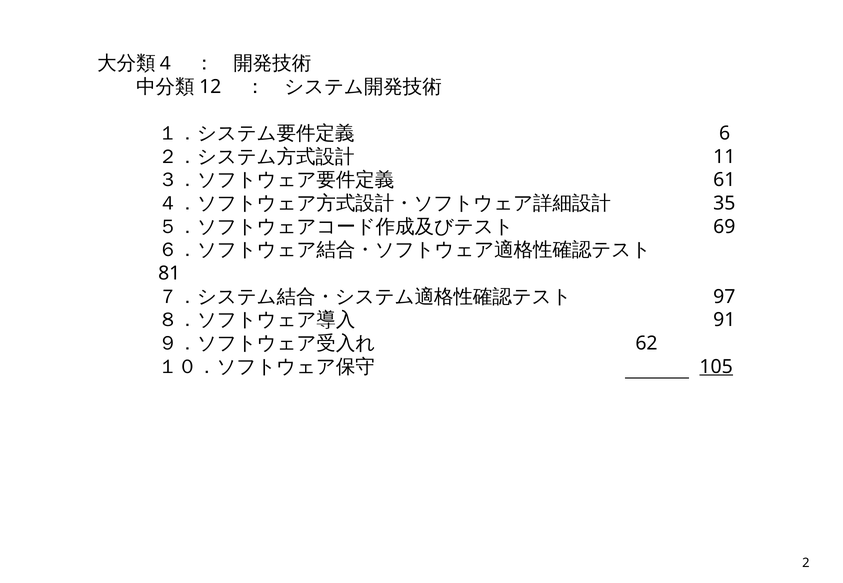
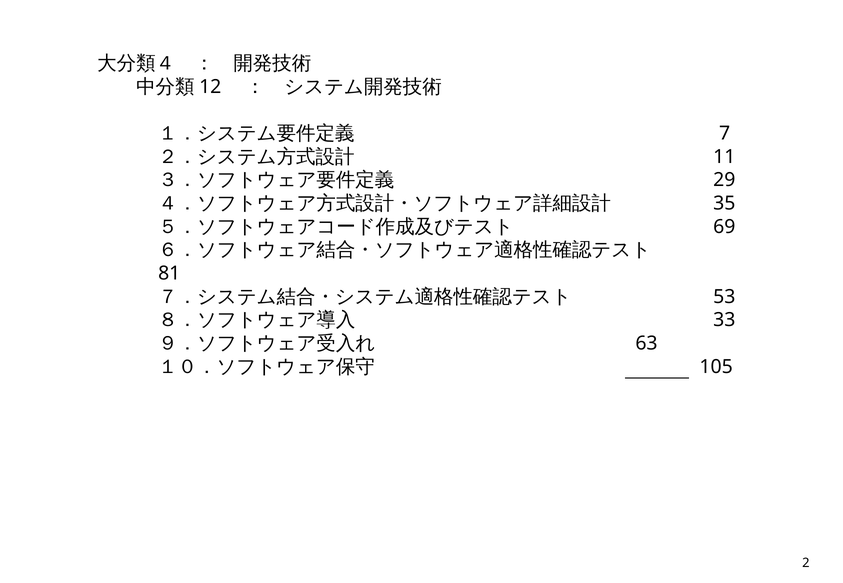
6: 6 -> 7
61: 61 -> 29
97: 97 -> 53
91: 91 -> 33
62: 62 -> 63
105 underline: present -> none
